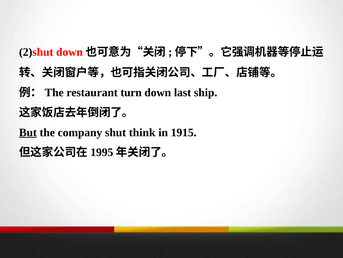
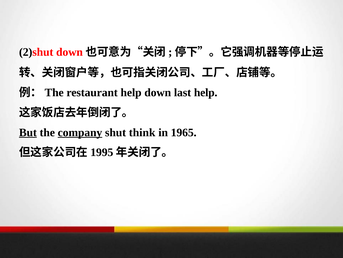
restaurant turn: turn -> help
last ship: ship -> help
company underline: none -> present
1915: 1915 -> 1965
